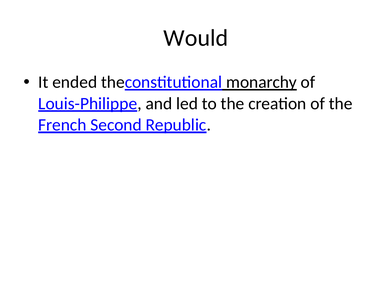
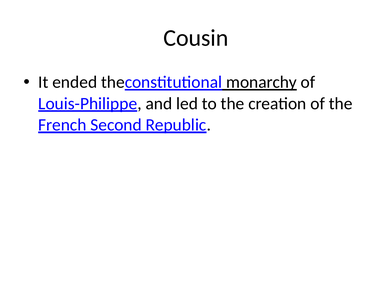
Would: Would -> Cousin
